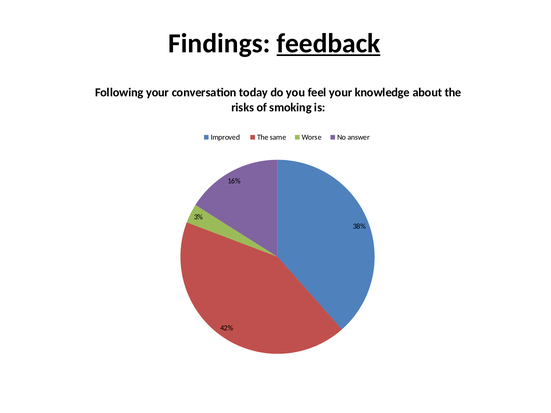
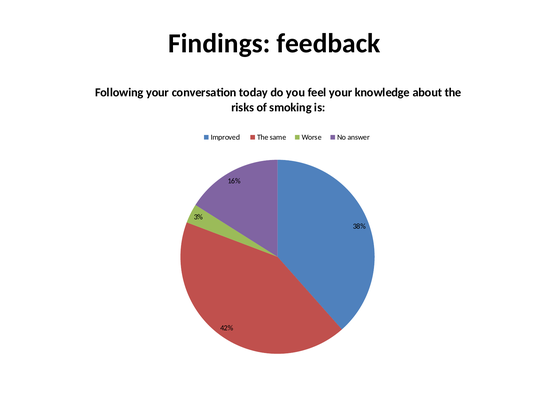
feedback underline: present -> none
